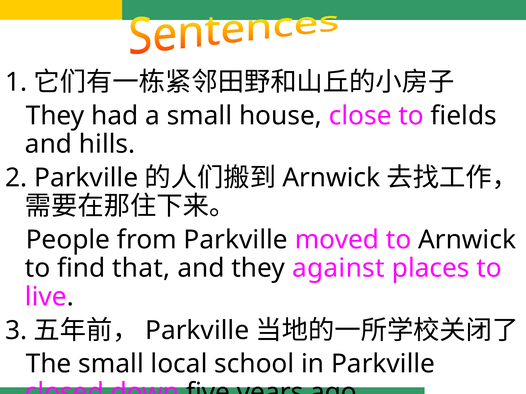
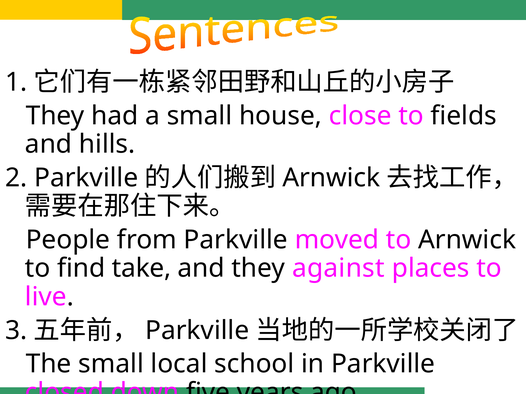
that: that -> take
